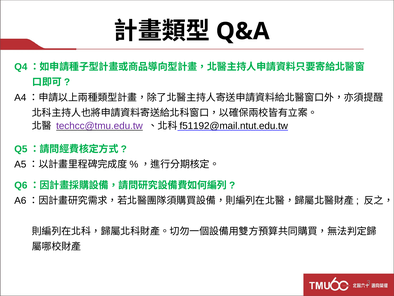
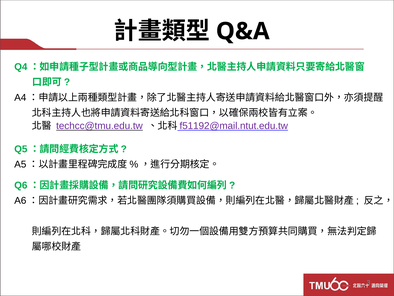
f51192@mail.ntut.edu.tw colour: black -> purple
